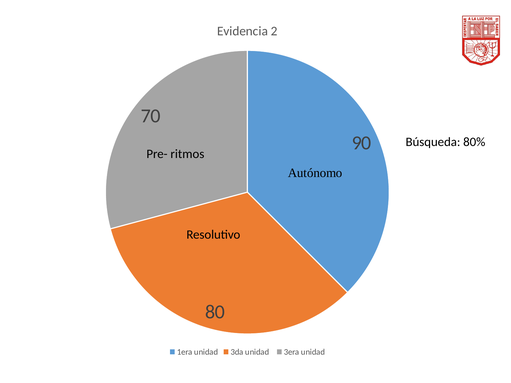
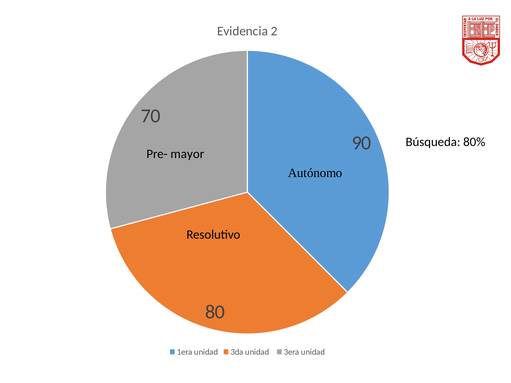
ritmos: ritmos -> mayor
